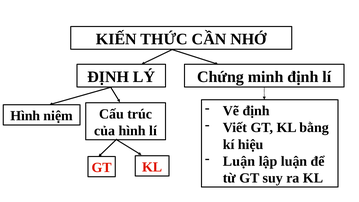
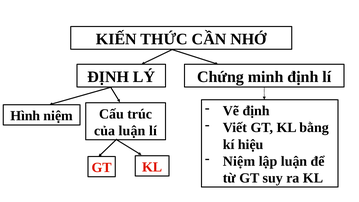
của hình: hình -> luận
Luận at (239, 161): Luận -> Niệm
